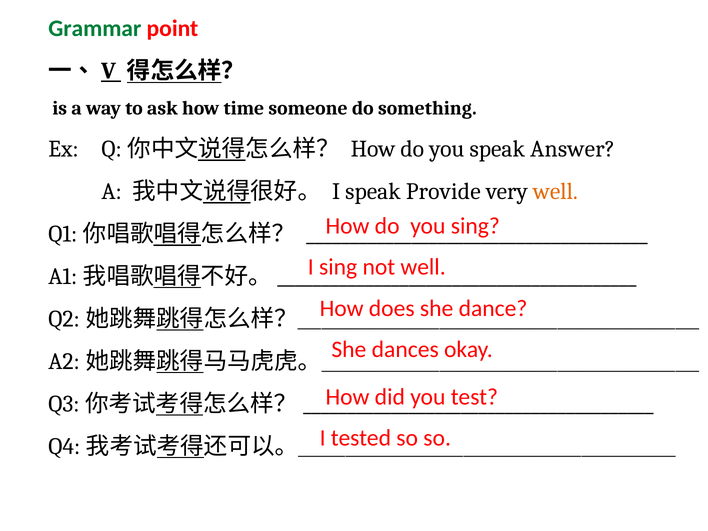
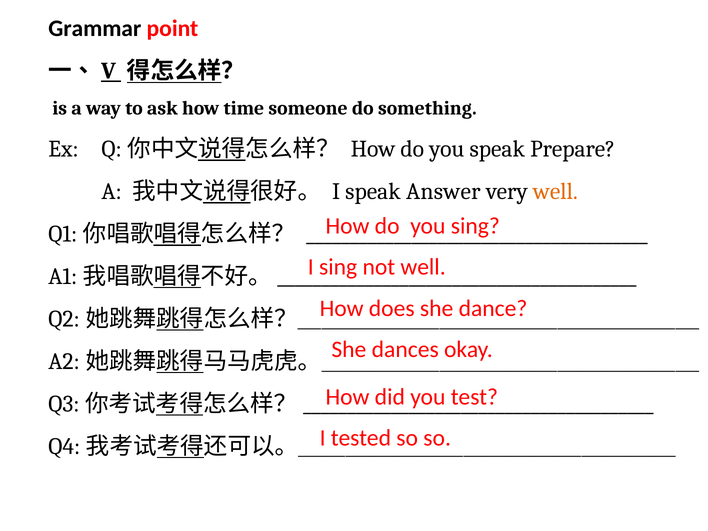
Grammar colour: green -> black
Answer: Answer -> Prepare
Provide: Provide -> Answer
